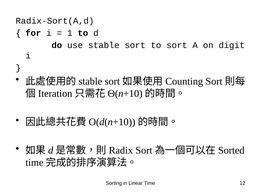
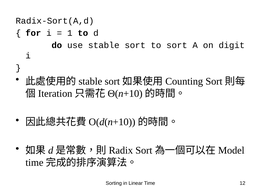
Sorted: Sorted -> Model
